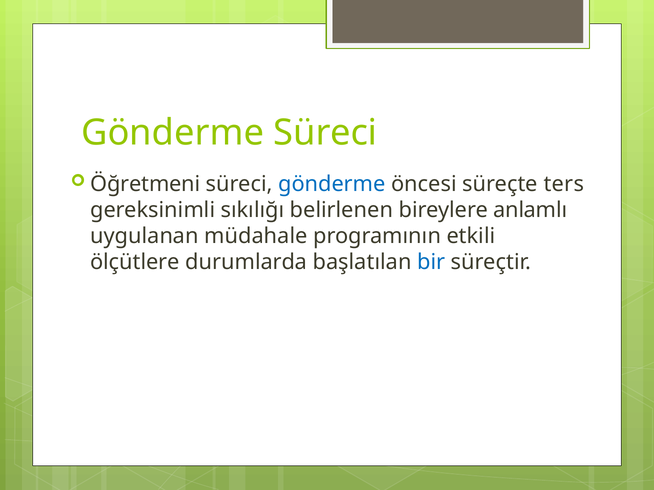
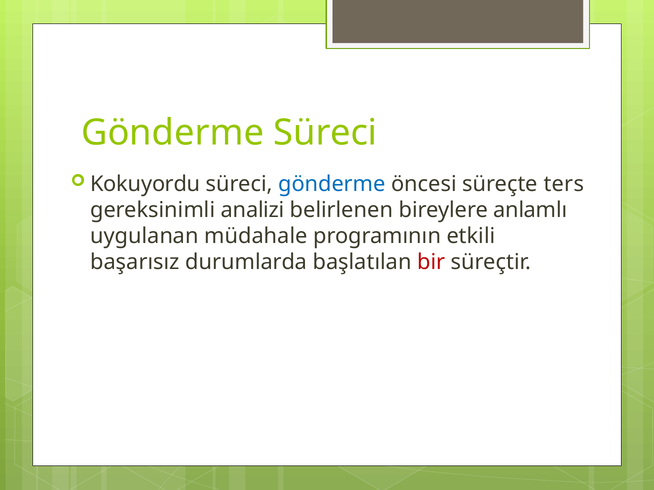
Öğretmeni: Öğretmeni -> Kokuyordu
sıkılığı: sıkılığı -> analizi
ölçütlere: ölçütlere -> başarısız
bir colour: blue -> red
